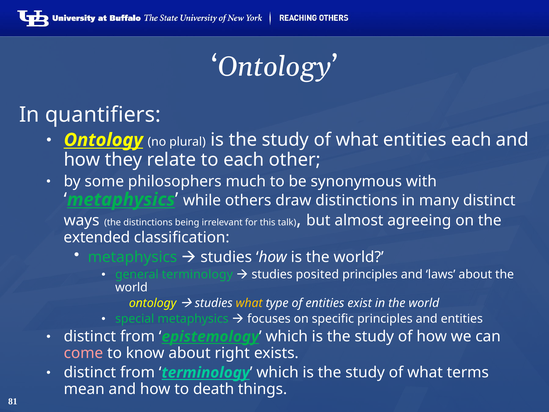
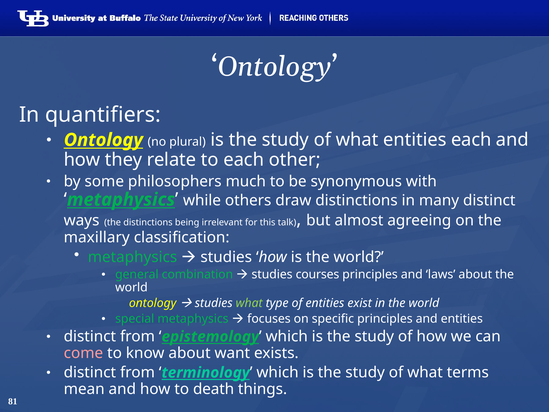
extended: extended -> maxillary
general terminology: terminology -> combination
posited: posited -> courses
what at (249, 303) colour: yellow -> light green
right: right -> want
